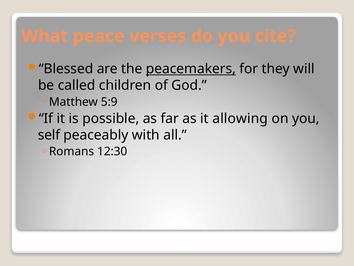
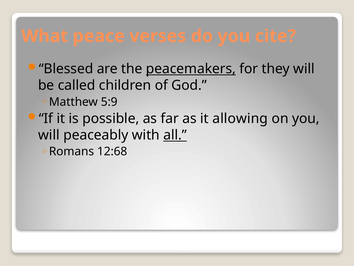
self at (49, 135): self -> will
all underline: none -> present
12:30: 12:30 -> 12:68
